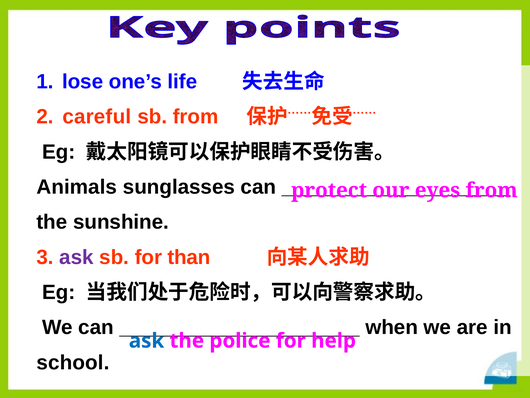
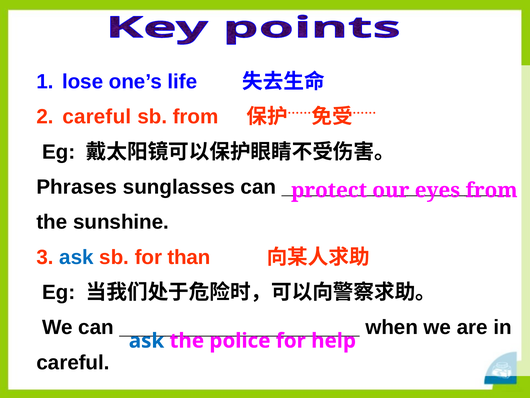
Animals: Animals -> Phrases
ask at (76, 257) colour: purple -> blue
school at (73, 362): school -> careful
